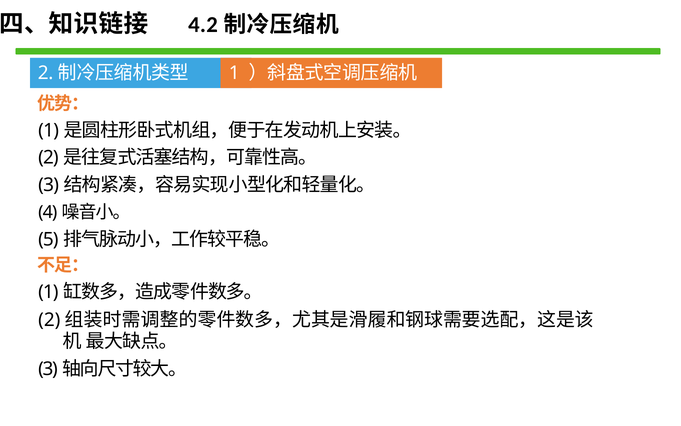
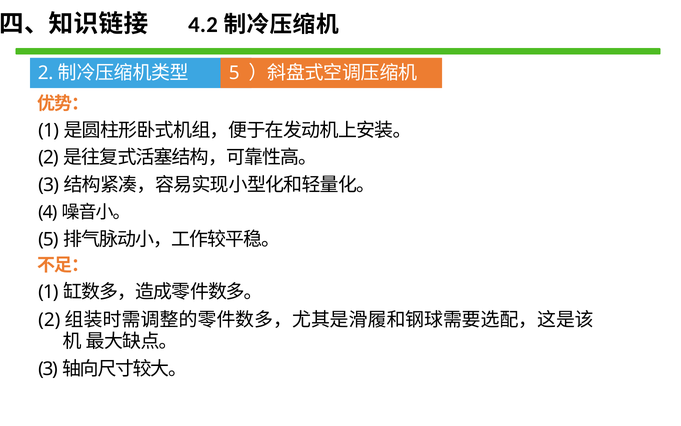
1 at (234, 73): 1 -> 5
